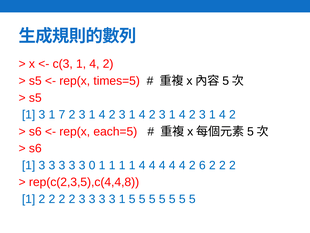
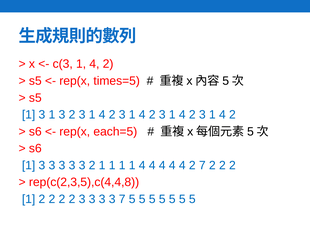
3 1 7: 7 -> 3
3 3 0: 0 -> 2
2 6: 6 -> 7
3 3 1: 1 -> 7
